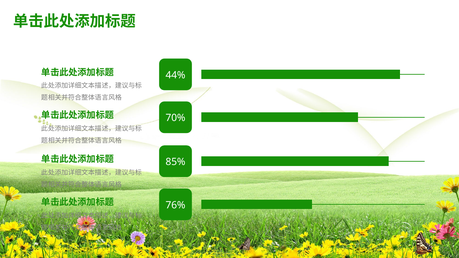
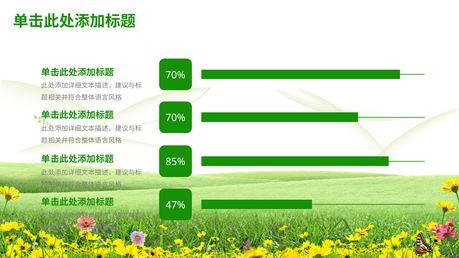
44% at (175, 75): 44% -> 70%
76%: 76% -> 47%
